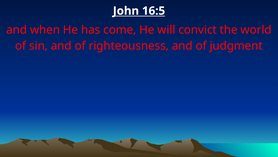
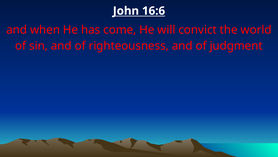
16:5: 16:5 -> 16:6
